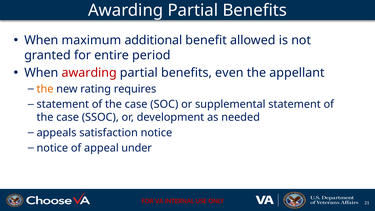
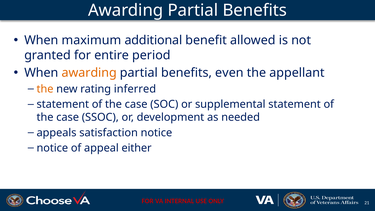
awarding at (89, 73) colour: red -> orange
requires: requires -> inferred
under: under -> either
